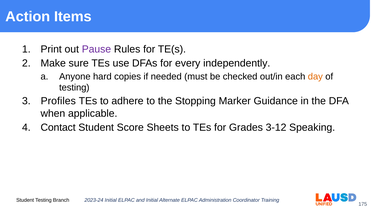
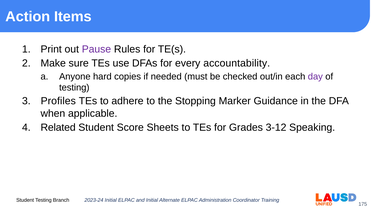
independently: independently -> accountability
day colour: orange -> purple
Contact: Contact -> Related
